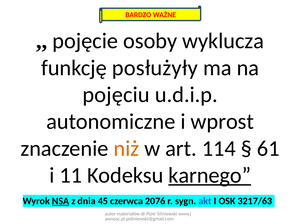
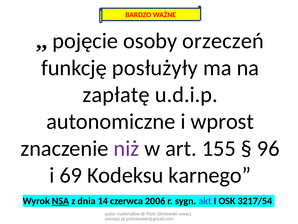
wyklucza: wyklucza -> orzeczeń
pojęciu: pojęciu -> zapłatę
niż colour: orange -> purple
114: 114 -> 155
61: 61 -> 96
11: 11 -> 69
karnego underline: present -> none
45: 45 -> 14
2076: 2076 -> 2006
3217/63: 3217/63 -> 3217/54
